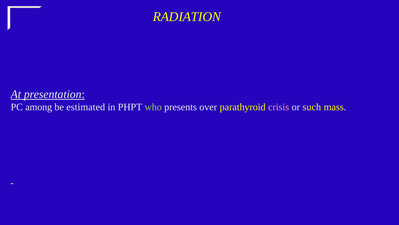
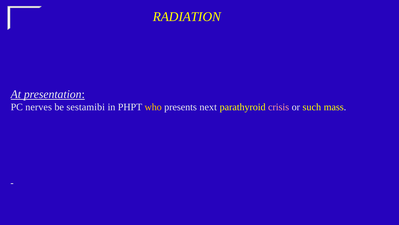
among: among -> nerves
estimated: estimated -> sestamibi
who colour: light green -> yellow
over: over -> next
